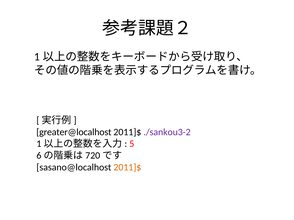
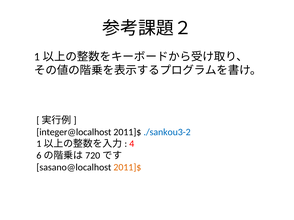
greater@localhost: greater@localhost -> integer@localhost
./sankou3-2 colour: purple -> blue
5: 5 -> 4
